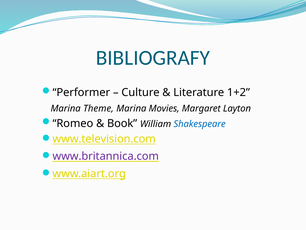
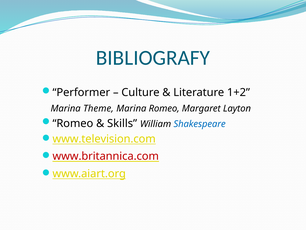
Marina Movies: Movies -> Romeo
Book: Book -> Skills
www.britannica.com colour: purple -> red
